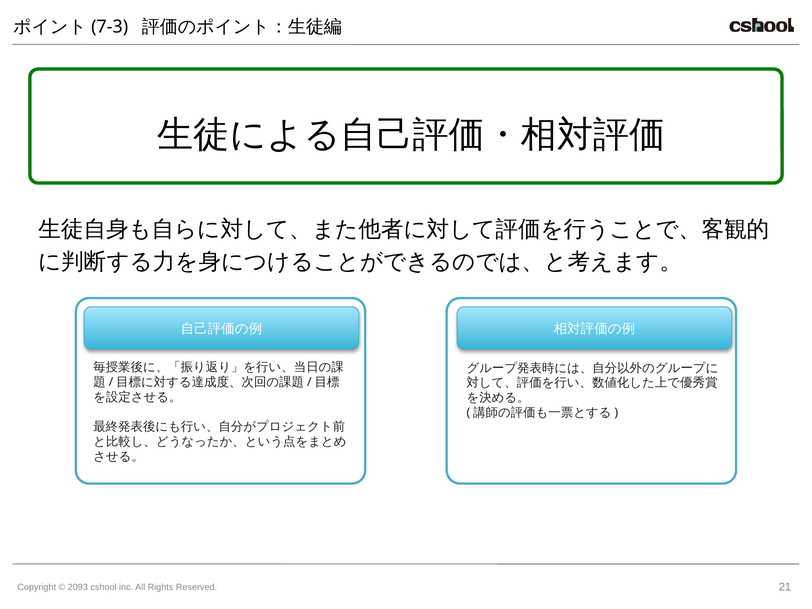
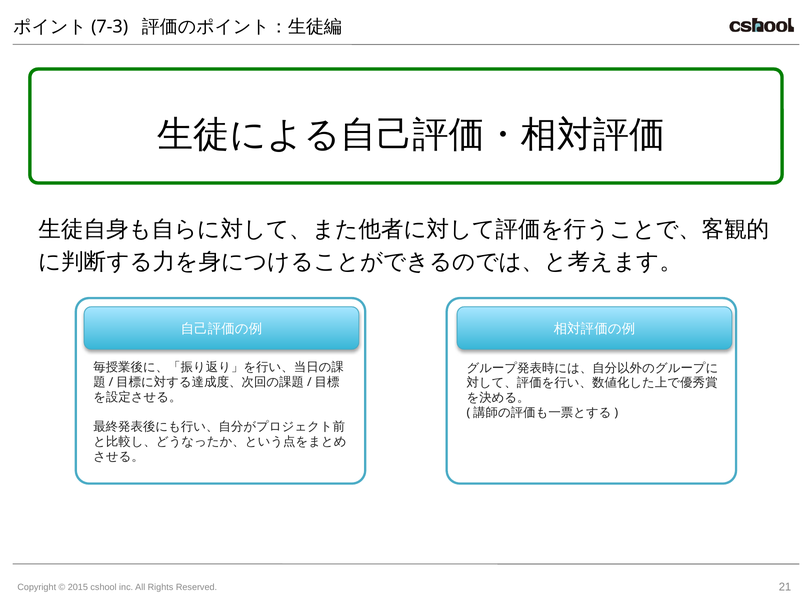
2093: 2093 -> 2015
